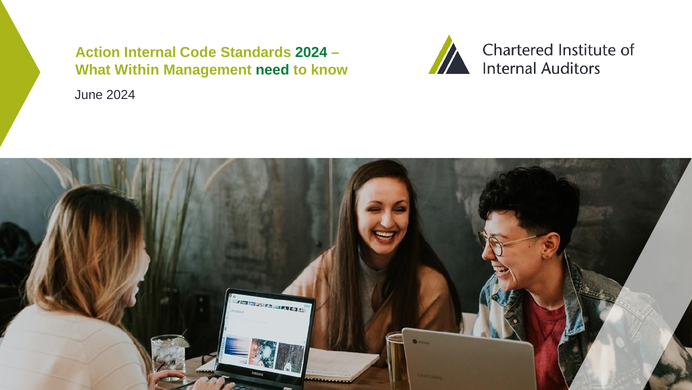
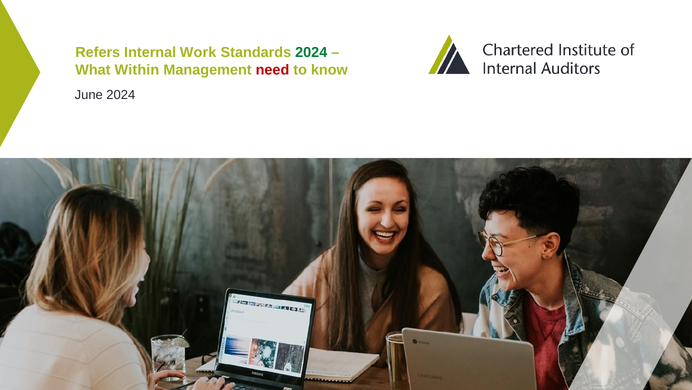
Action: Action -> Refers
Code: Code -> Work
need colour: green -> red
